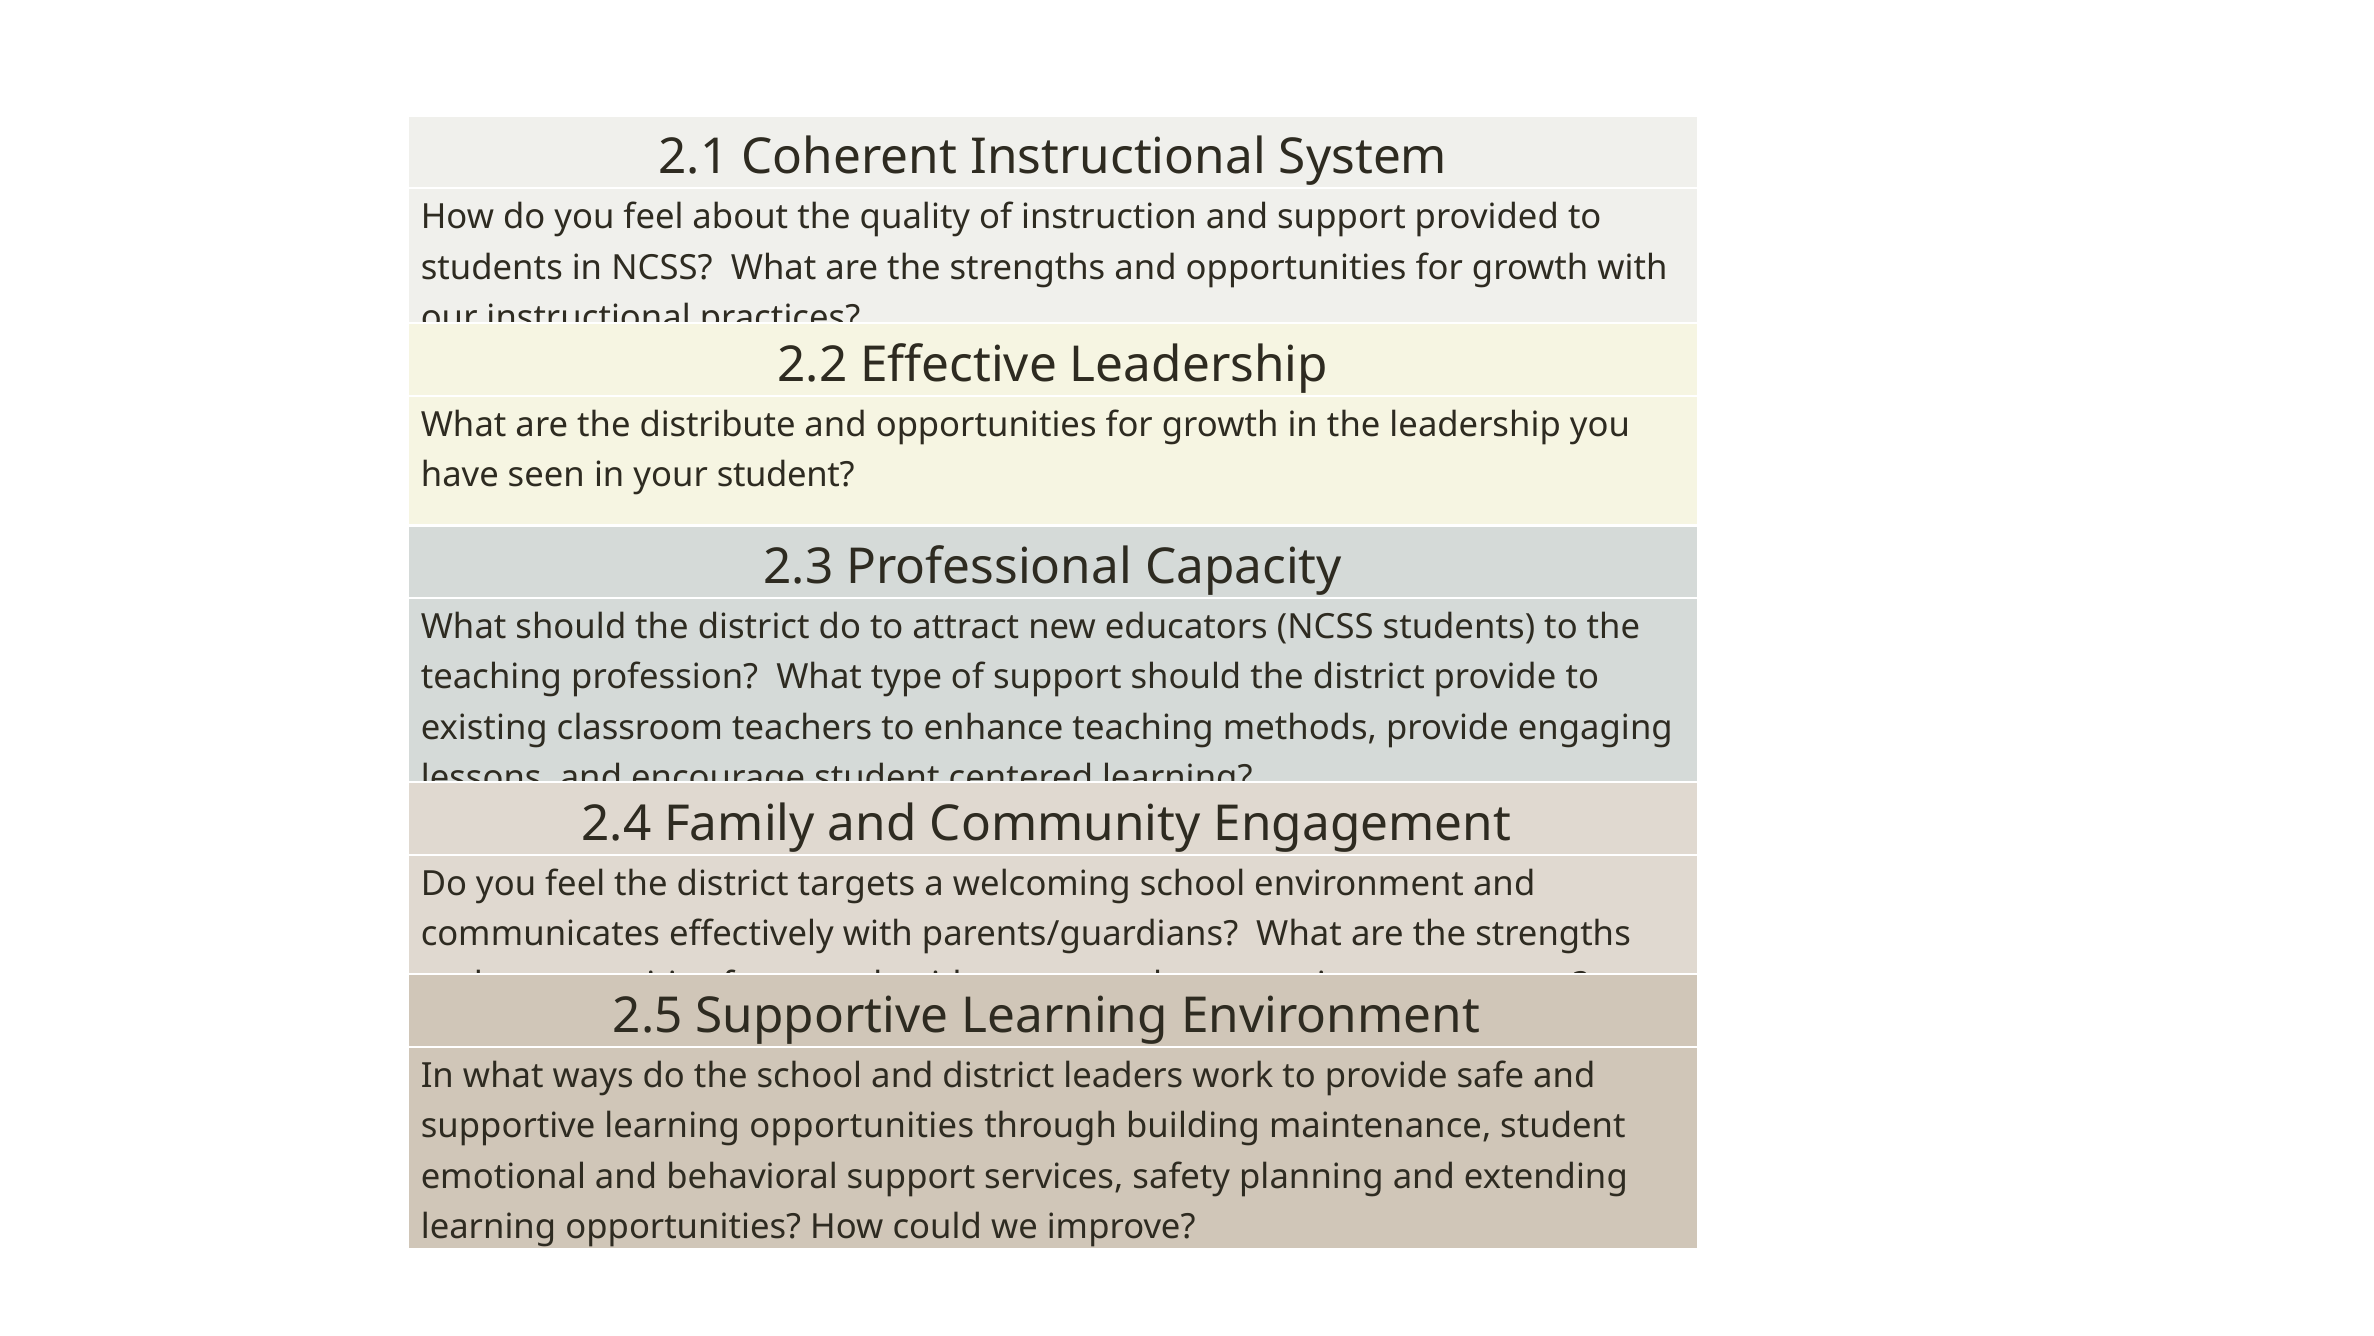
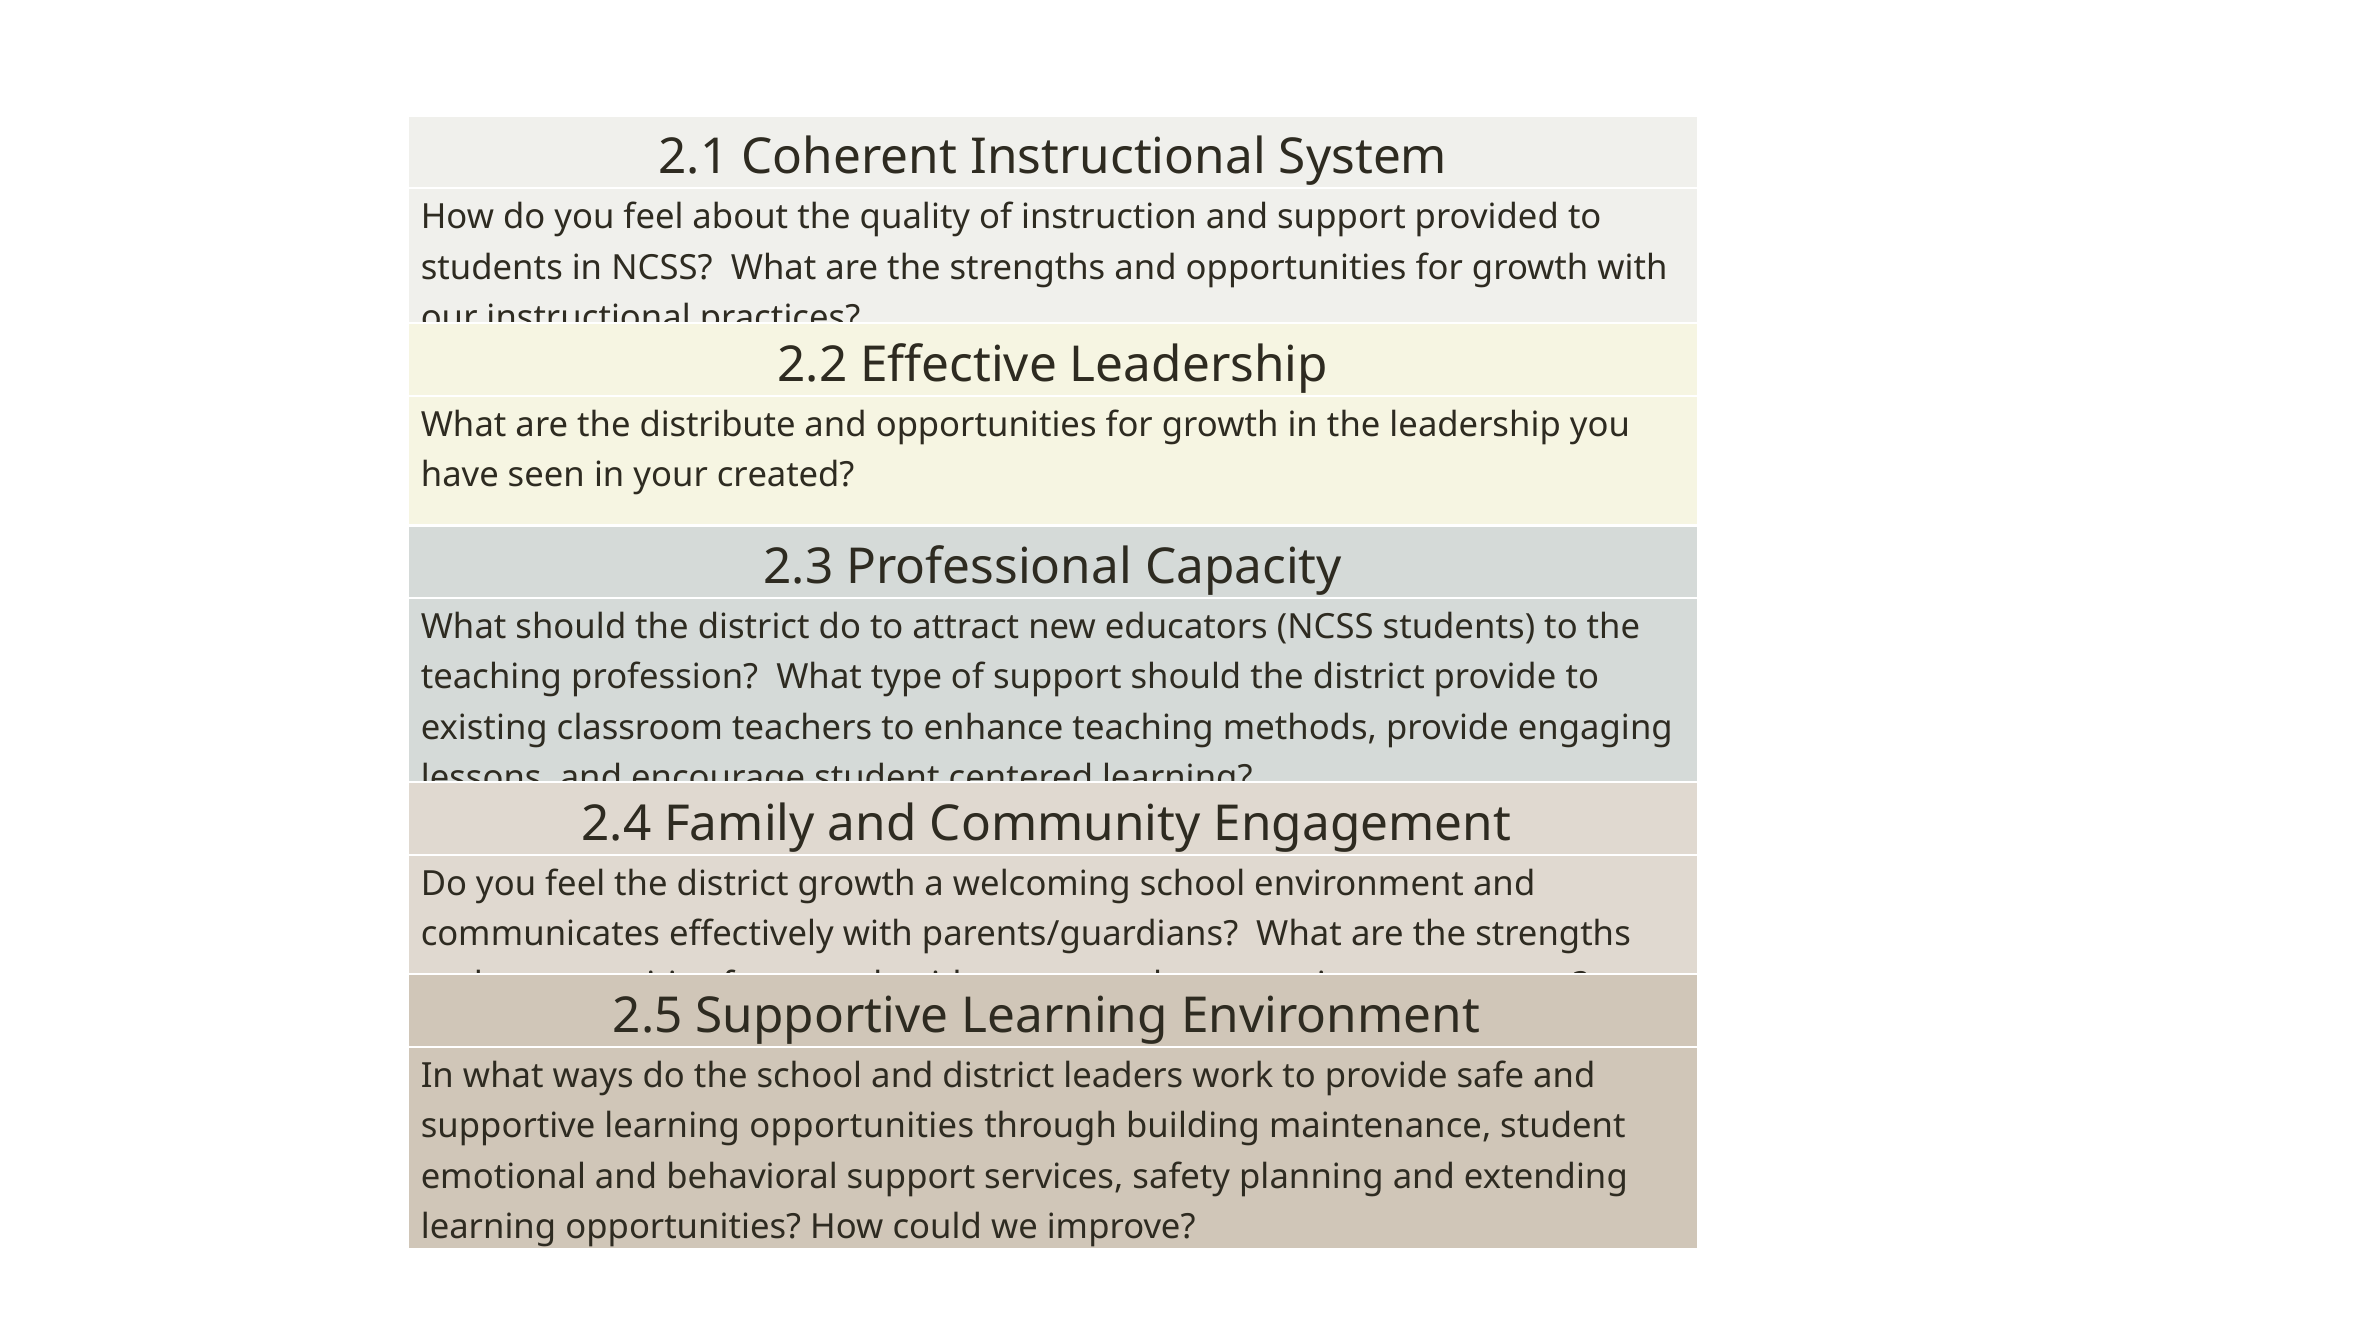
your student: student -> created
district targets: targets -> growth
